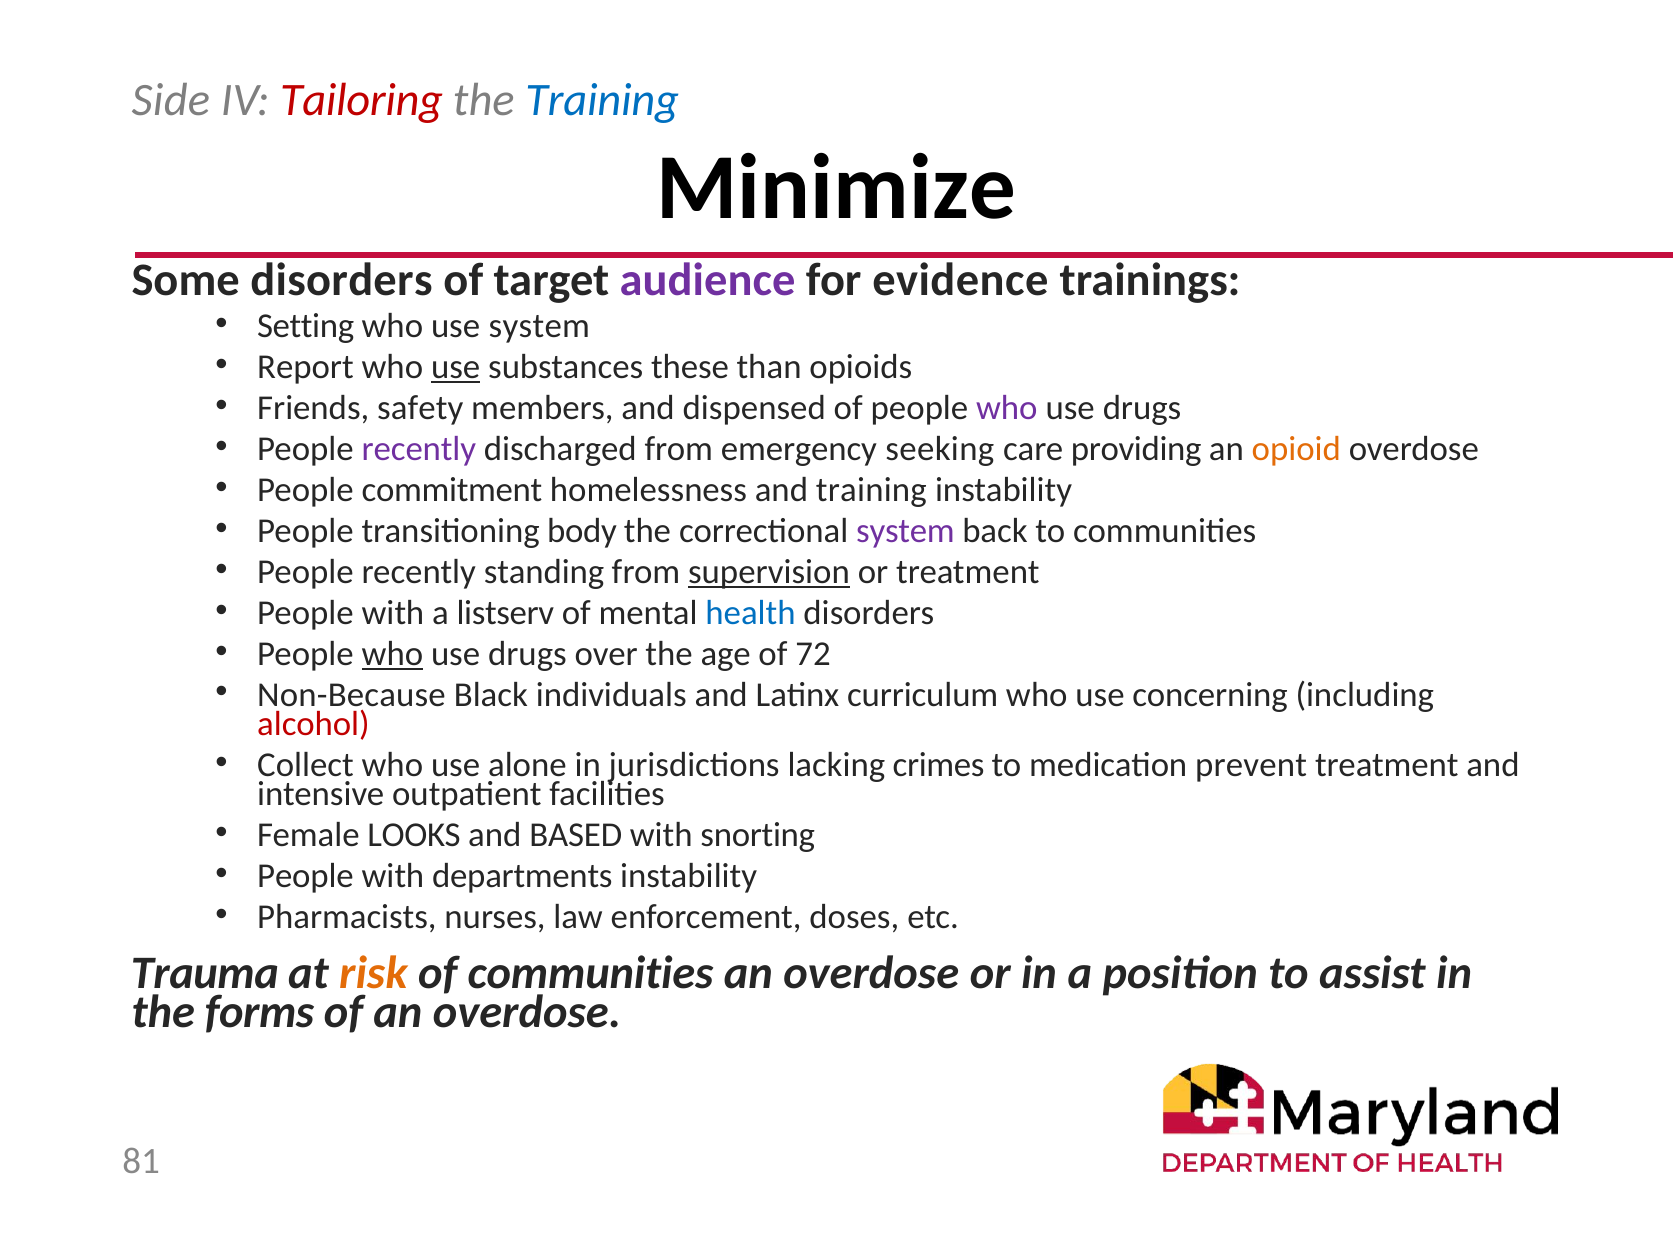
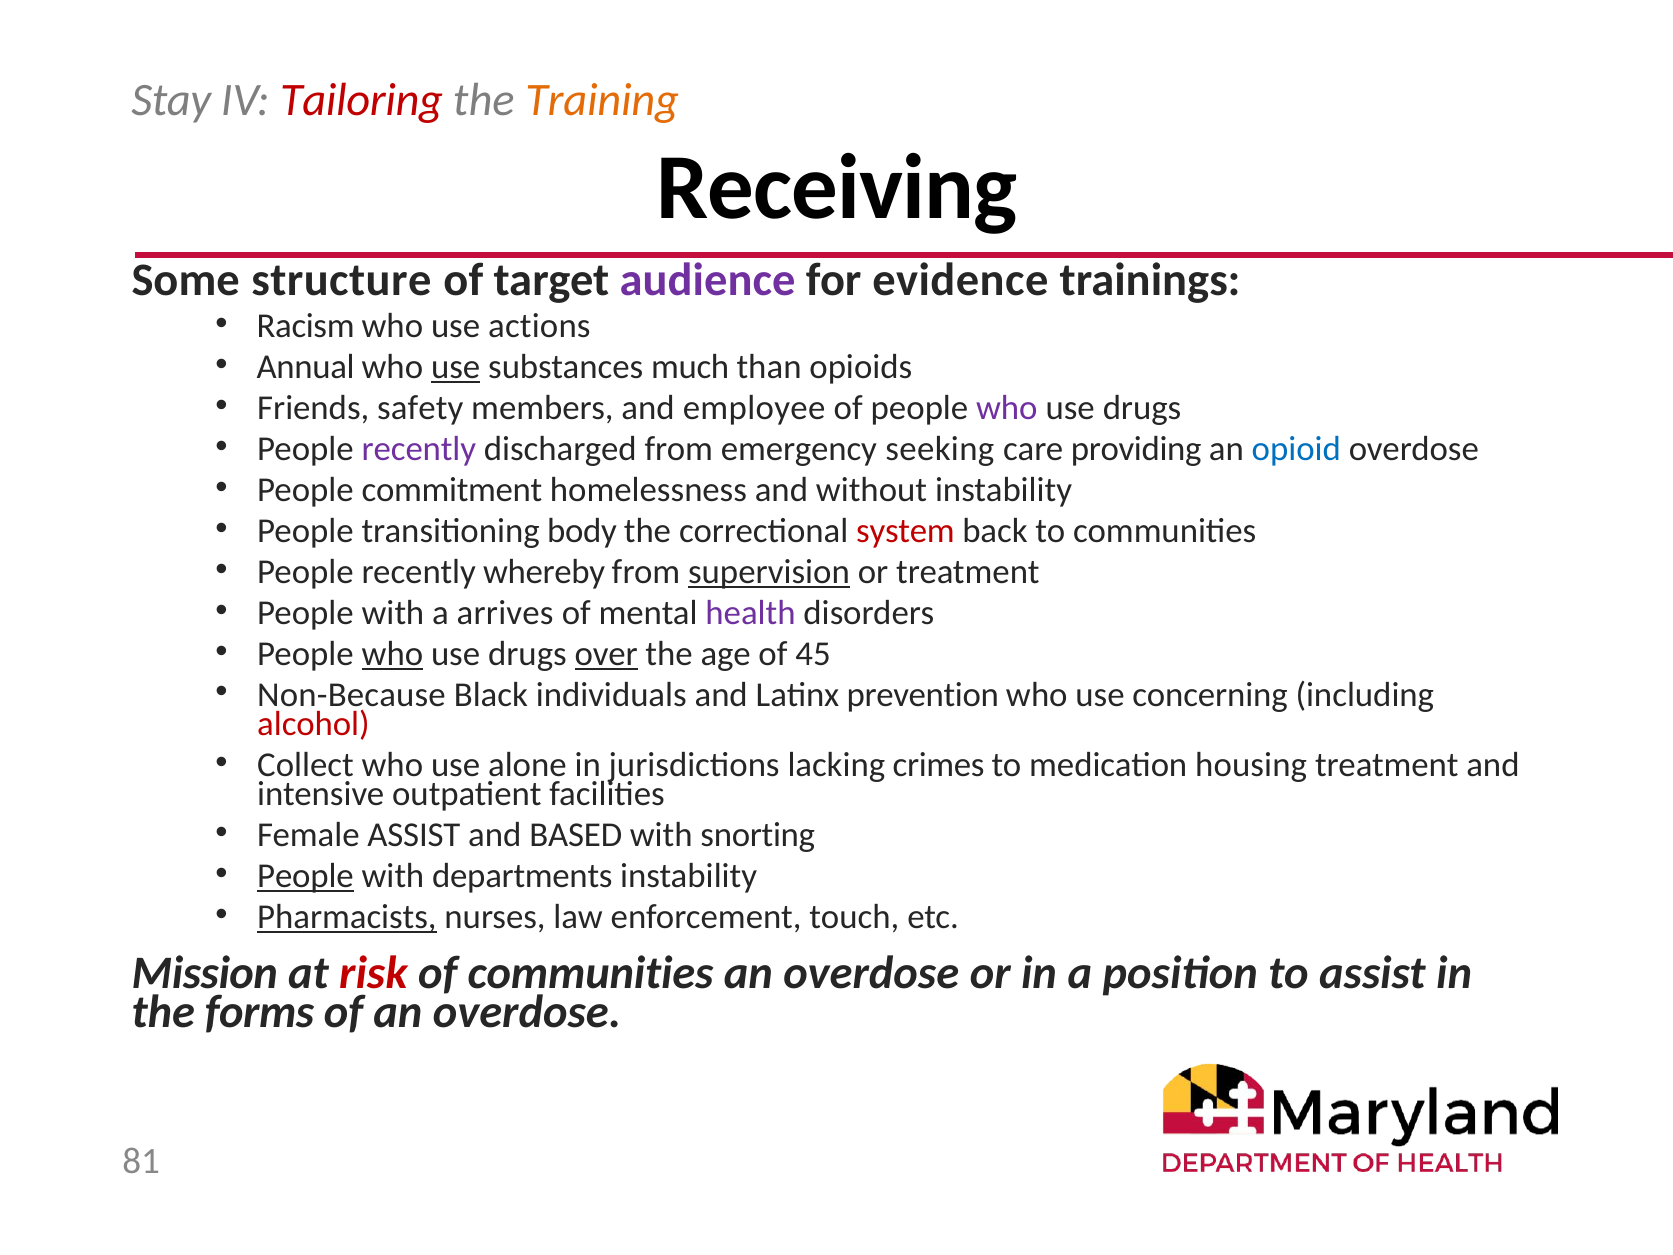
Side: Side -> Stay
Training at (602, 100) colour: blue -> orange
Minimize: Minimize -> Receiving
Some disorders: disorders -> structure
Setting: Setting -> Racism
use system: system -> actions
Report: Report -> Annual
these: these -> much
dispensed: dispensed -> employee
opioid colour: orange -> blue
and training: training -> without
system at (905, 531) colour: purple -> red
standing: standing -> whereby
listserv: listserv -> arrives
health colour: blue -> purple
over underline: none -> present
72: 72 -> 45
curriculum: curriculum -> prevention
prevent: prevent -> housing
Female LOOKS: LOOKS -> ASSIST
People at (305, 876) underline: none -> present
Pharmacists underline: none -> present
doses: doses -> touch
Trauma: Trauma -> Mission
risk colour: orange -> red
